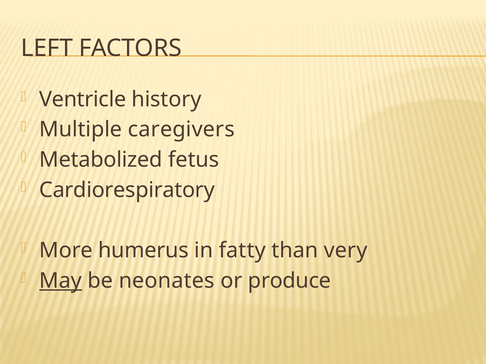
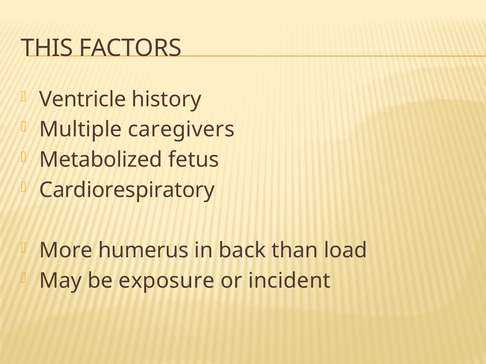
LEFT: LEFT -> THIS
fatty: fatty -> back
very: very -> load
May underline: present -> none
neonates: neonates -> exposure
produce: produce -> incident
